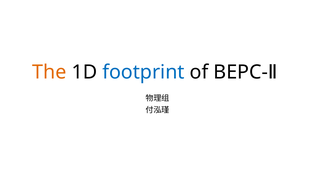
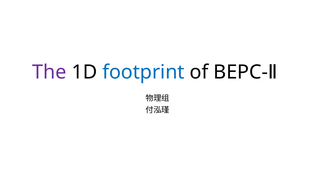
The colour: orange -> purple
